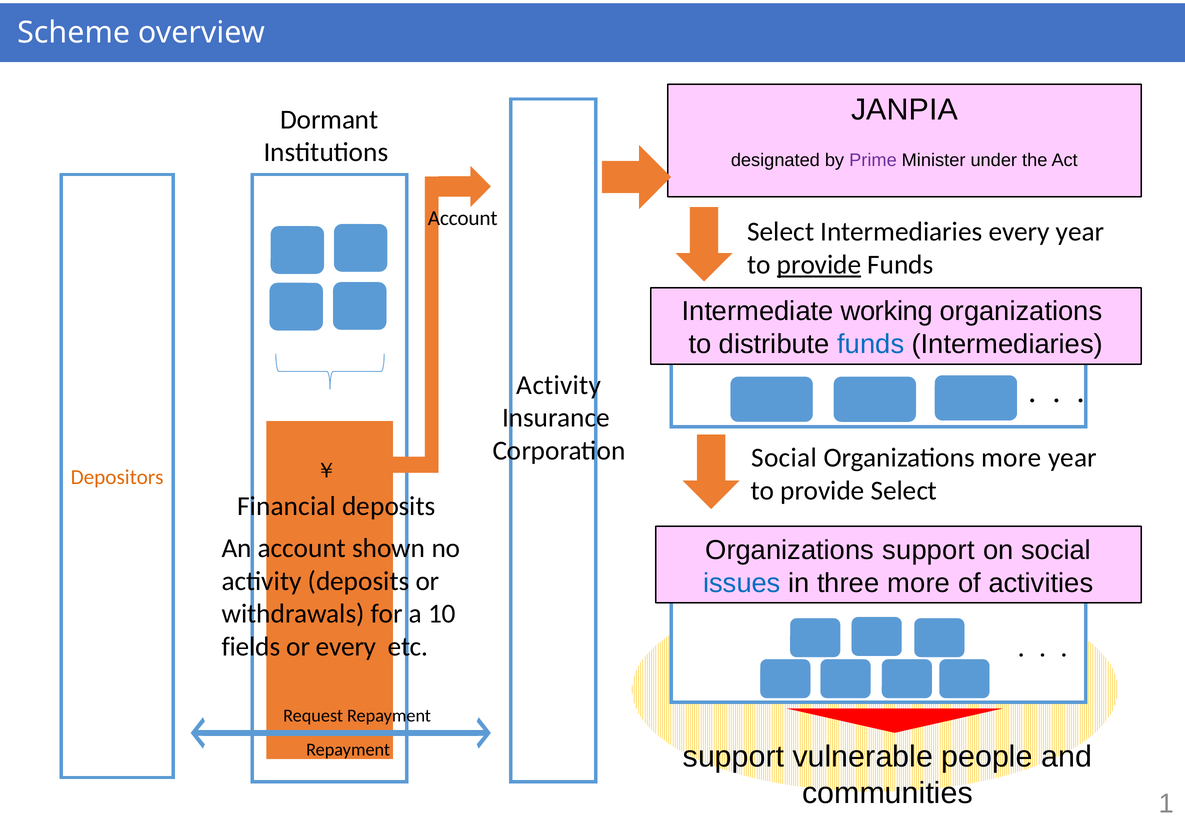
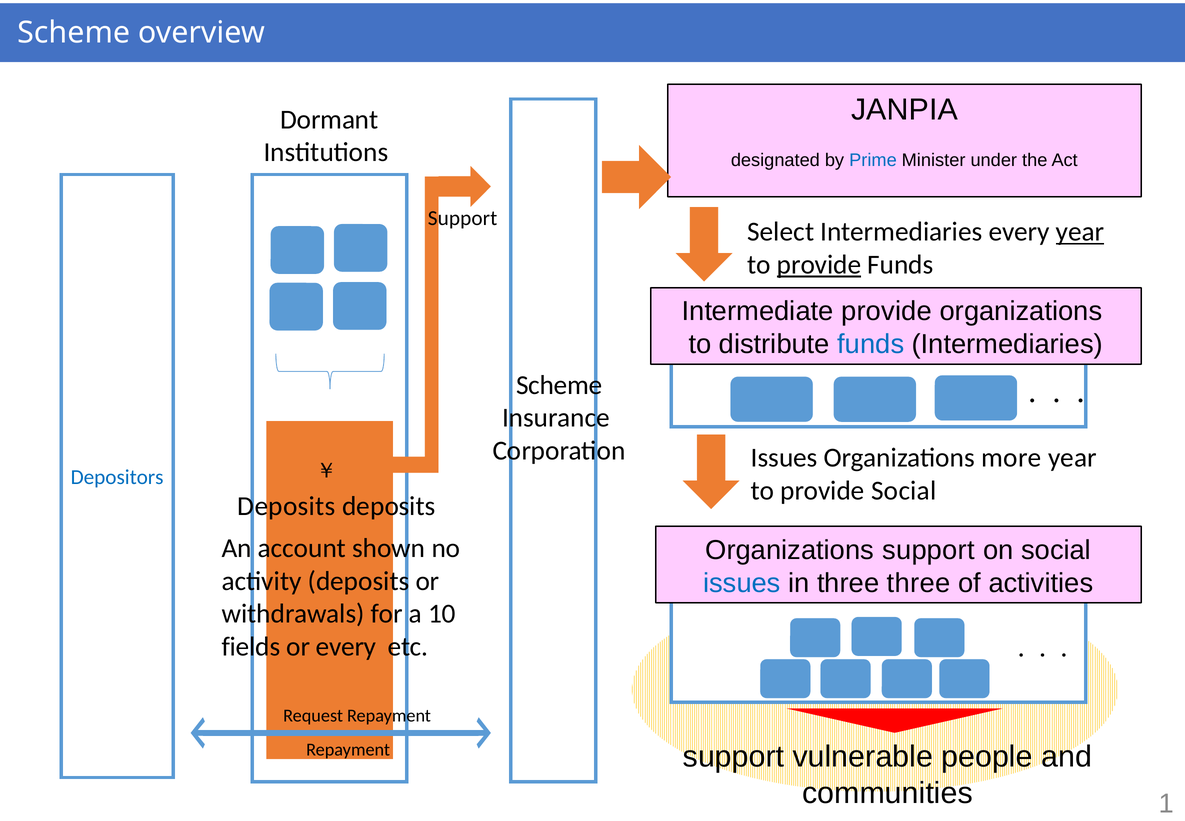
Prime colour: purple -> blue
Account at (463, 218): Account -> Support
year at (1080, 232) underline: none -> present
Intermediate working: working -> provide
Activity at (559, 385): Activity -> Scheme
Corporation Social: Social -> Issues
Depositors colour: orange -> blue
provide Select: Select -> Social
Financial at (287, 506): Financial -> Deposits
three more: more -> three
